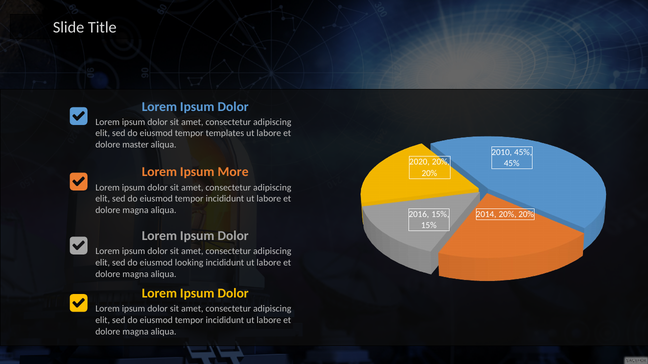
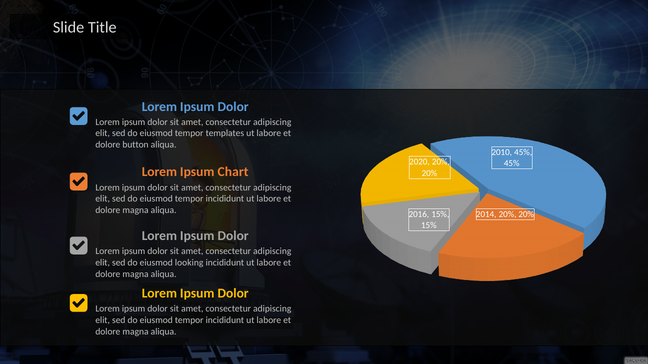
master: master -> button
More: More -> Chart
